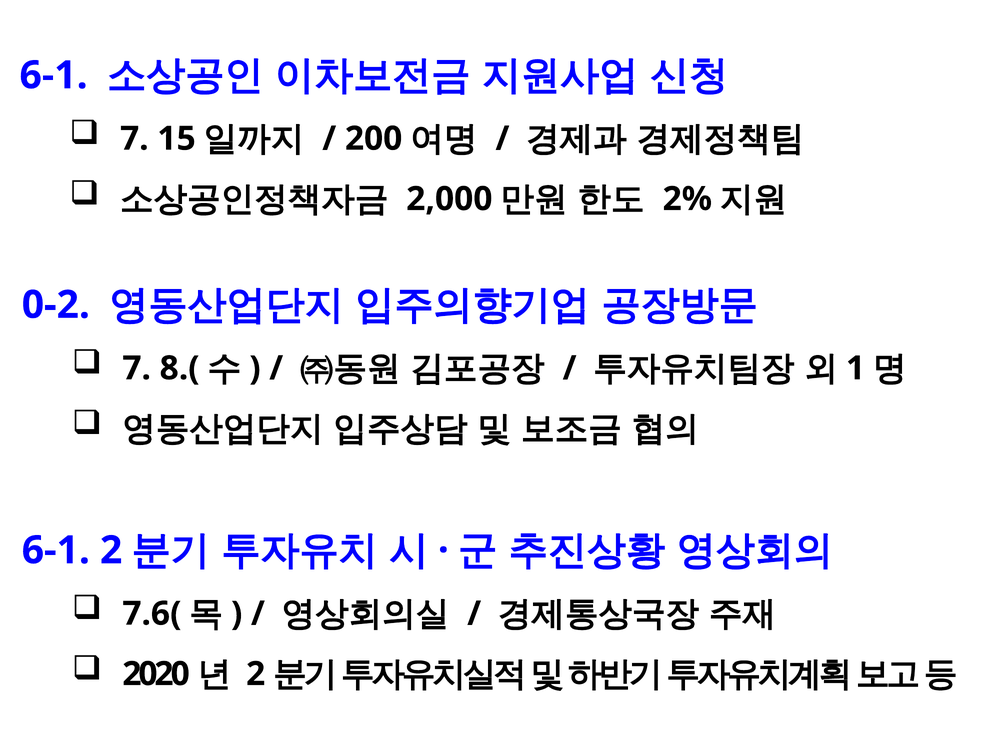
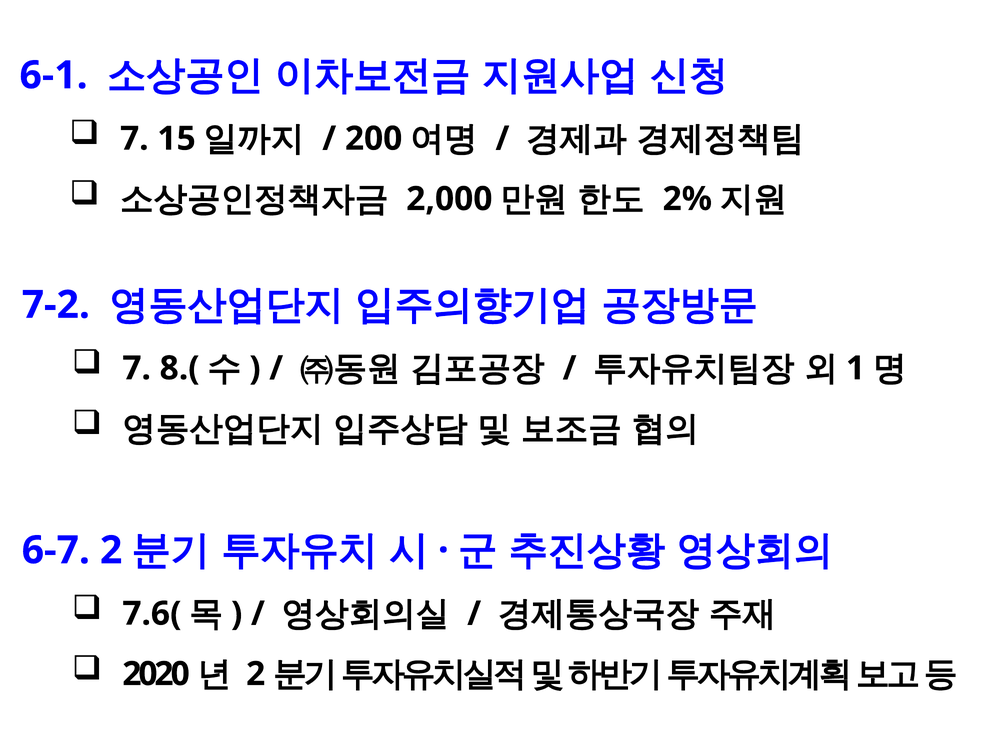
0-2: 0-2 -> 7-2
6-1 at (56, 551): 6-1 -> 6-7
